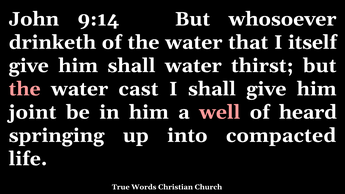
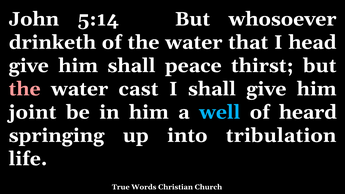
9:14: 9:14 -> 5:14
itself: itself -> head
shall water: water -> peace
well colour: pink -> light blue
compacted: compacted -> tribulation
